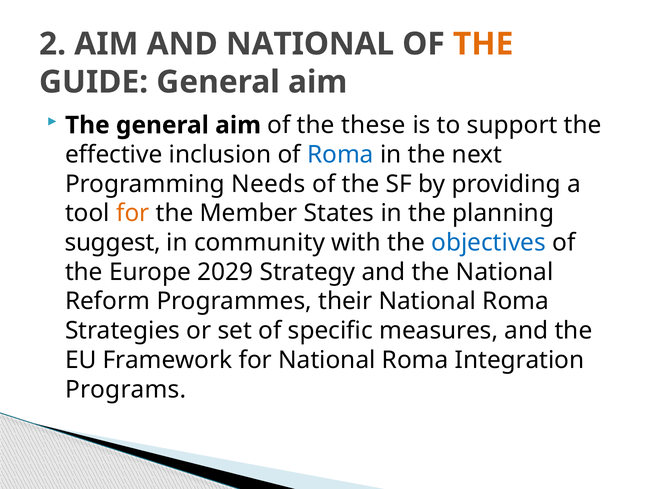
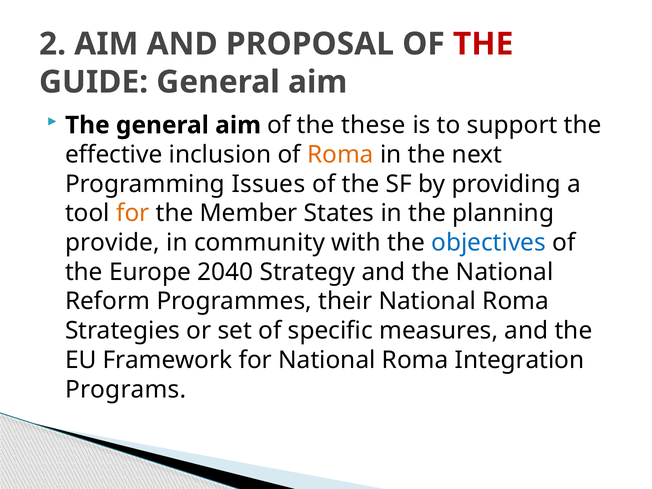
AND NATIONAL: NATIONAL -> PROPOSAL
THE at (483, 44) colour: orange -> red
Roma at (340, 155) colour: blue -> orange
Needs: Needs -> Issues
suggest: suggest -> provide
2029: 2029 -> 2040
